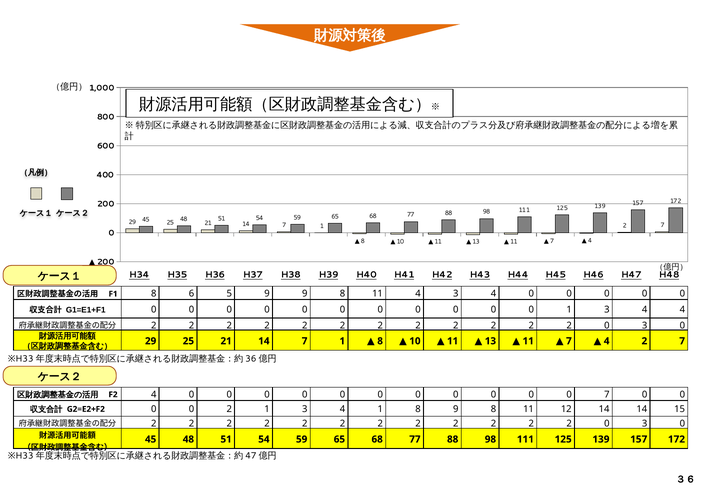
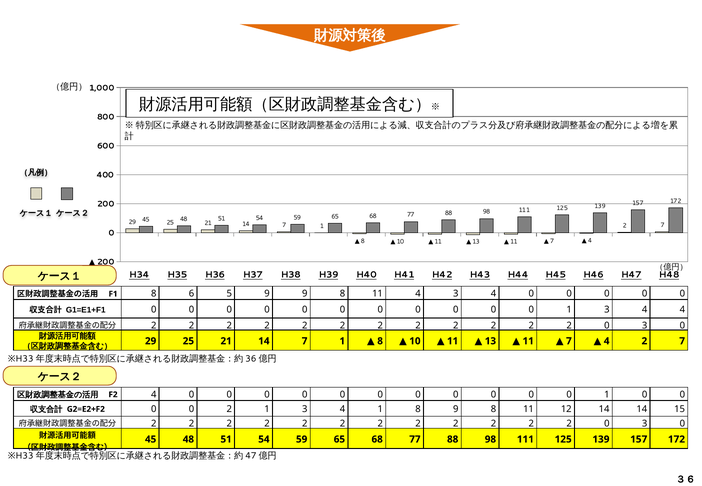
7 at (607, 395): 7 -> 1
